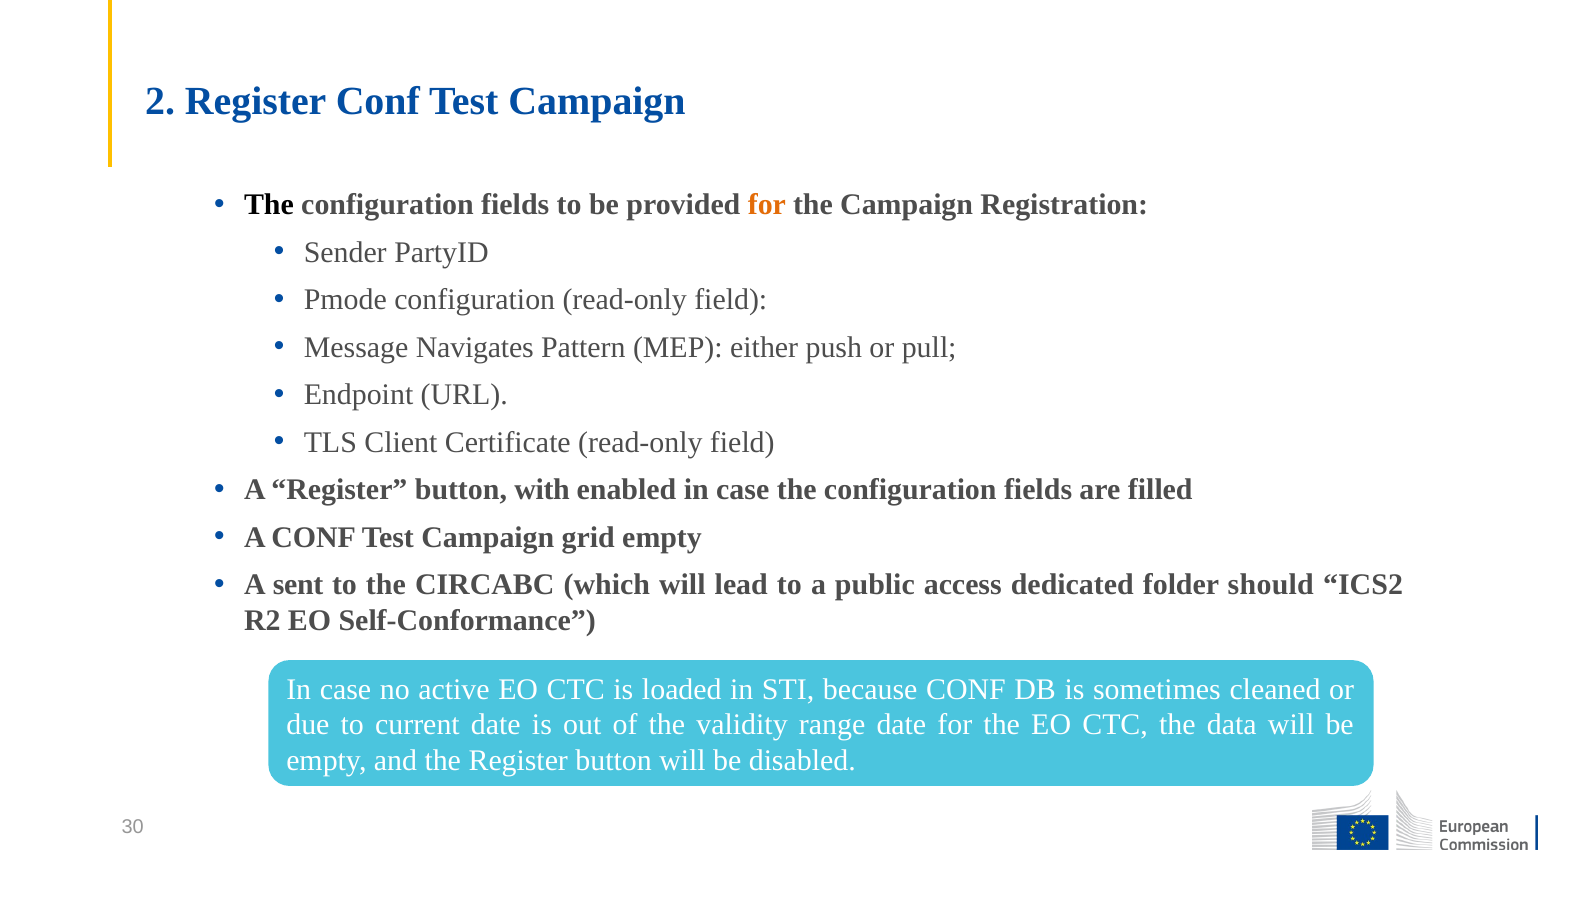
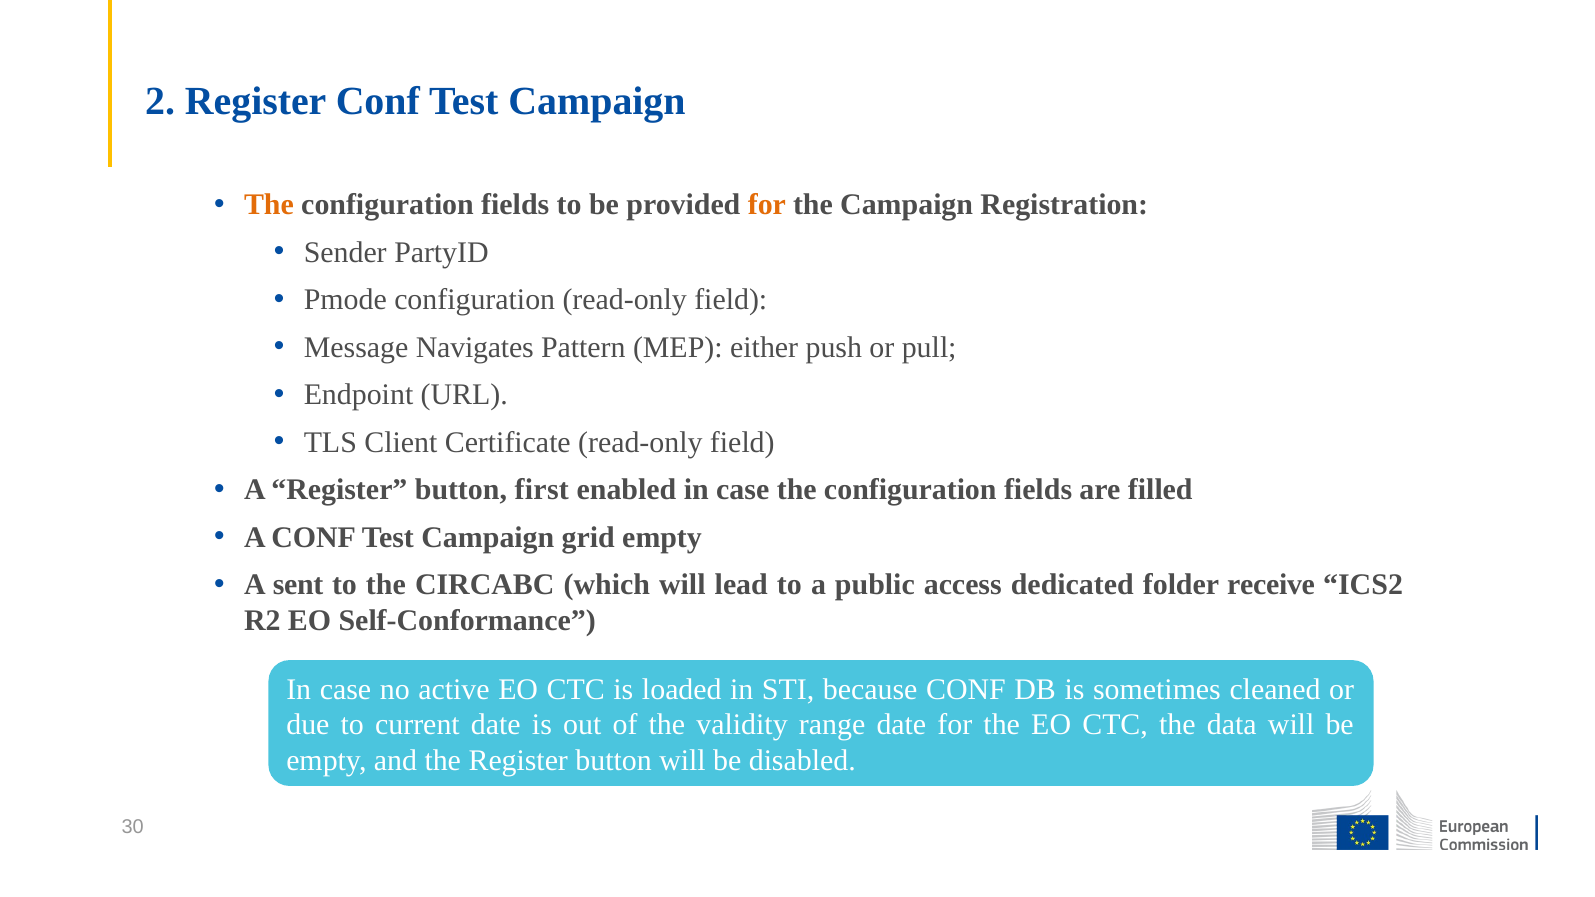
The at (269, 205) colour: black -> orange
with: with -> first
should: should -> receive
